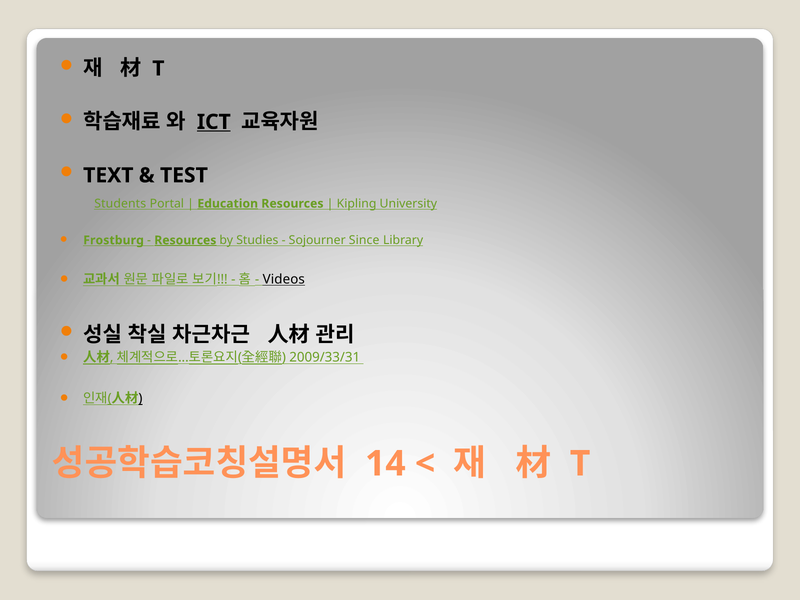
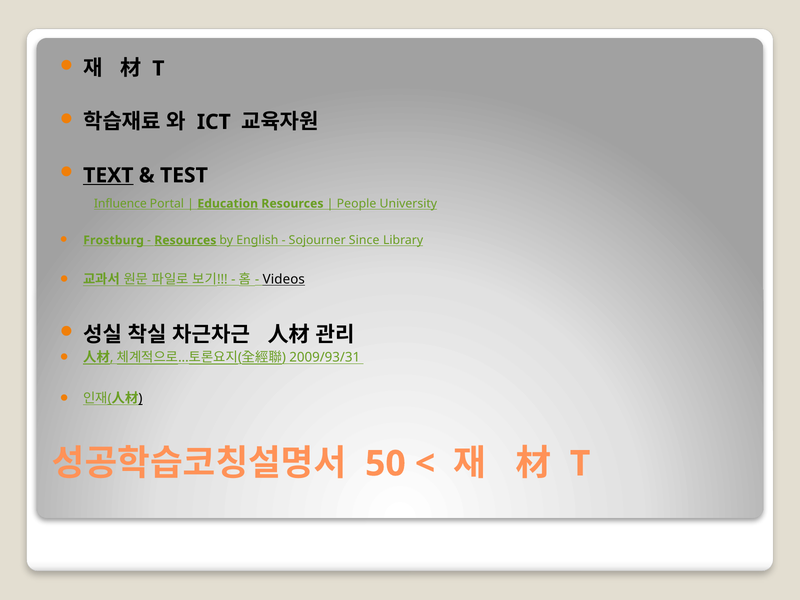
ICT underline: present -> none
TEXT underline: none -> present
Students: Students -> Influence
Kipling: Kipling -> People
Studies: Studies -> English
2009/33/31: 2009/33/31 -> 2009/93/31
14: 14 -> 50
